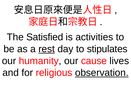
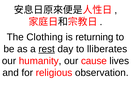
Satisfied: Satisfied -> Clothing
activities: activities -> returning
stipulates: stipulates -> lliberates
observation underline: present -> none
